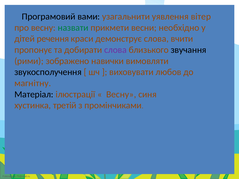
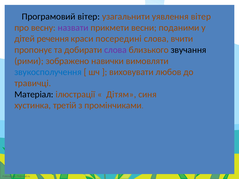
Програмовий вами: вами -> вітер
назвати colour: green -> purple
необхідно: необхідно -> поданими
демонструє: демонструє -> посередині
звукосполучення colour: black -> blue
магнітну: магнітну -> травичці
Весну at (121, 94): Весну -> Дітям
